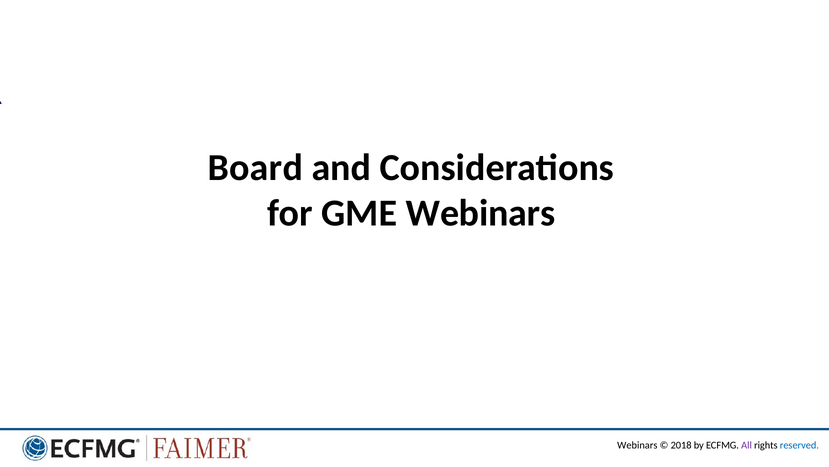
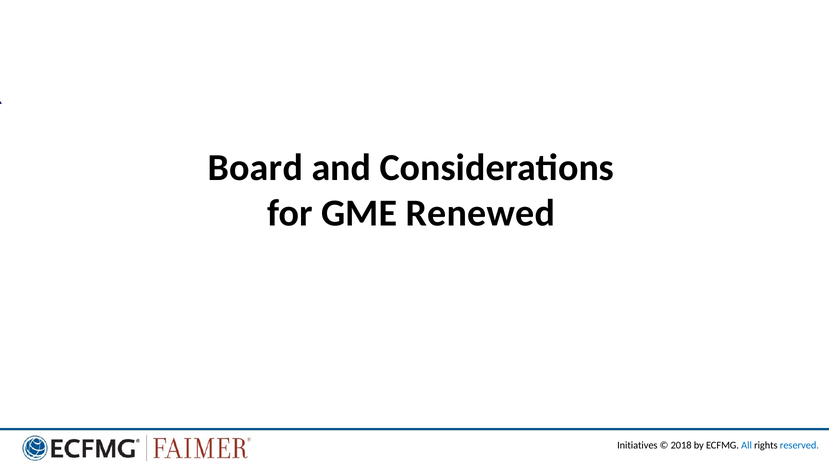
GME Webinars: Webinars -> Renewed
Webinars at (637, 445): Webinars -> Initiatives
All at (747, 445) colour: purple -> blue
